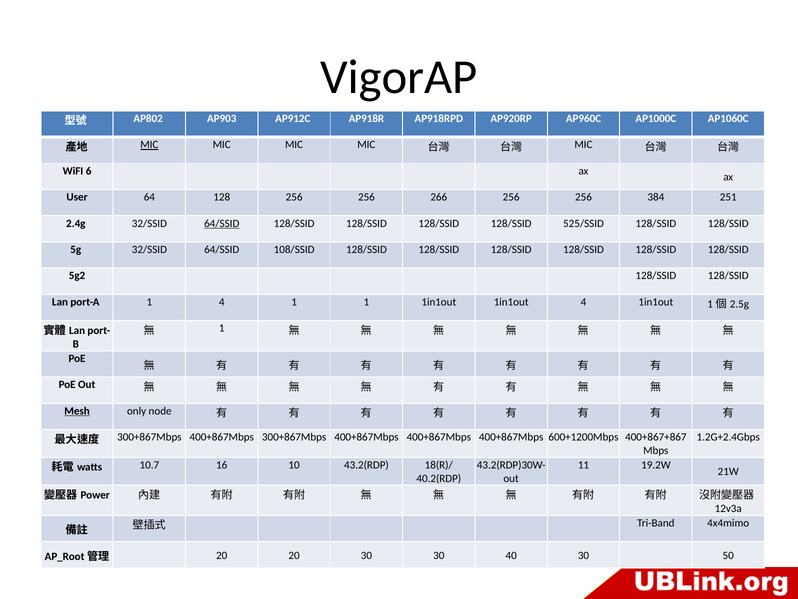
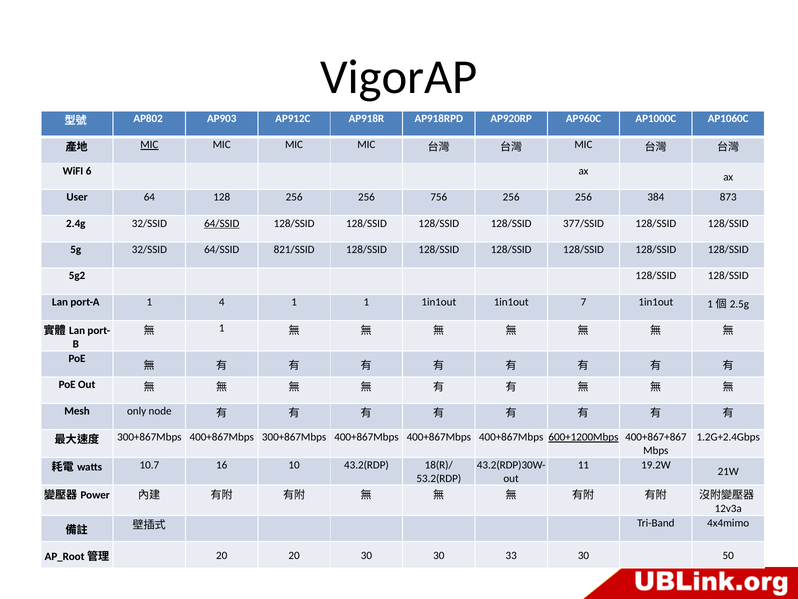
266: 266 -> 756
251: 251 -> 873
525/SSID: 525/SSID -> 377/SSID
108/SSID: 108/SSID -> 821/SSID
1in1out 4: 4 -> 7
Mesh underline: present -> none
600+1200Mbps underline: none -> present
40.2(RDP: 40.2(RDP -> 53.2(RDP
40: 40 -> 33
